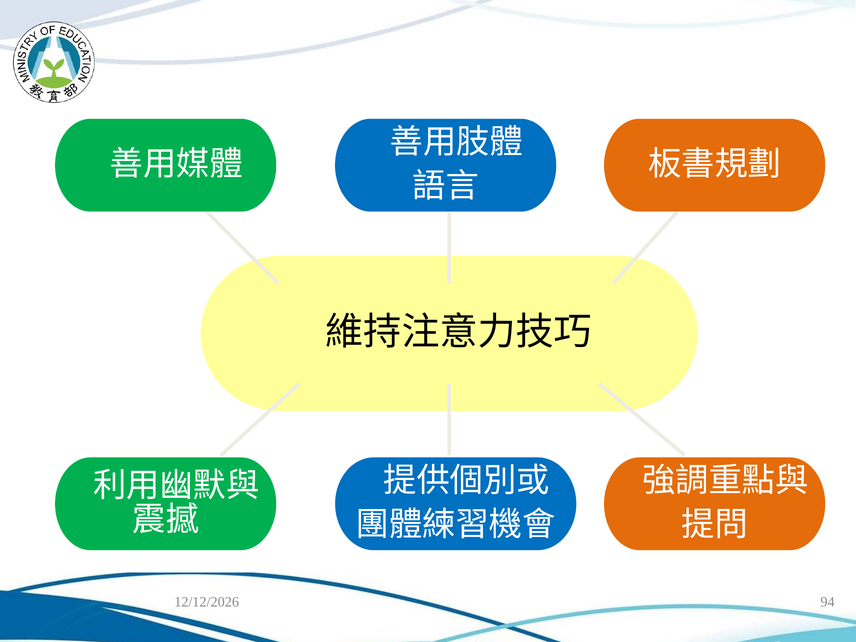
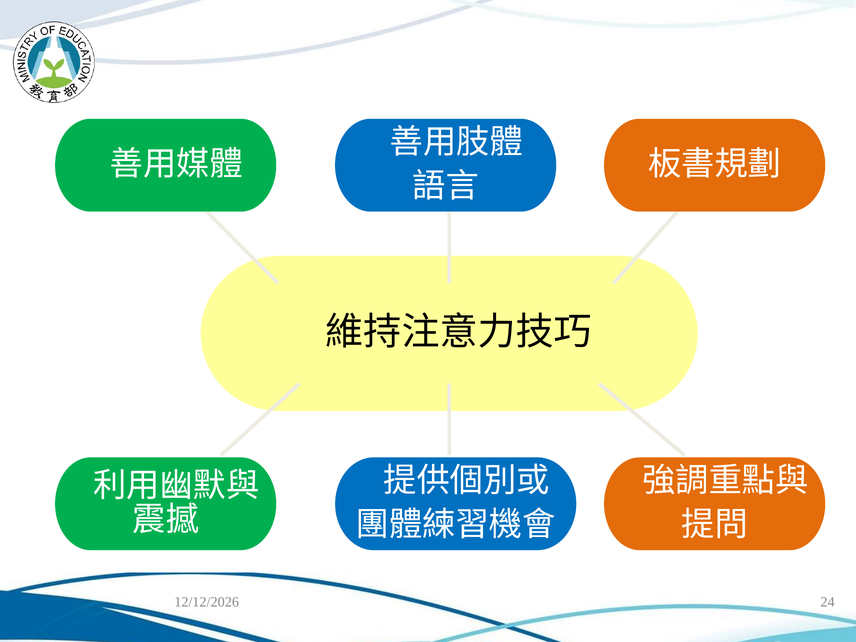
94: 94 -> 24
